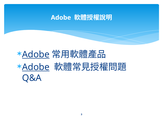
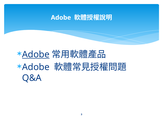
Adobe at (36, 67) underline: present -> none
